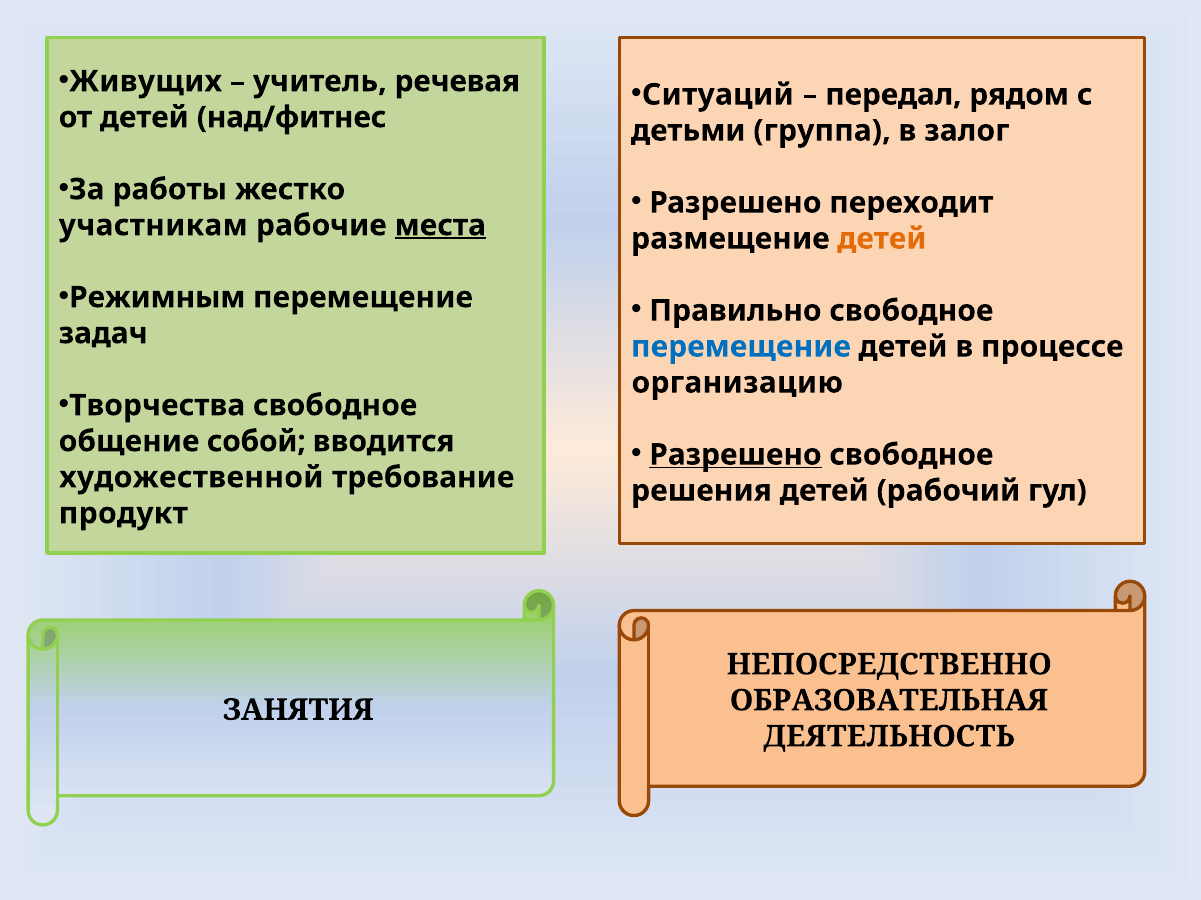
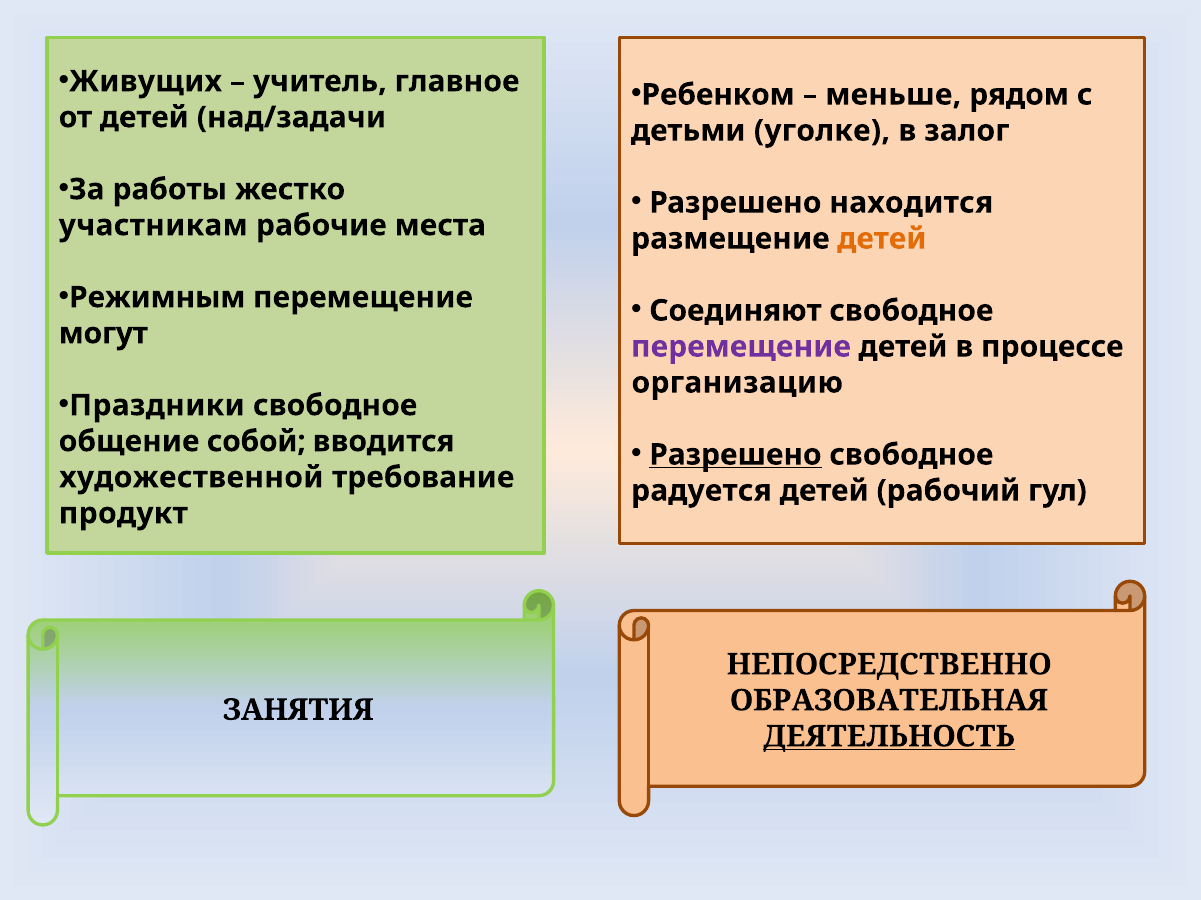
речевая: речевая -> главное
Ситуаций: Ситуаций -> Ребенком
передал: передал -> меньше
над/фитнес: над/фитнес -> над/задачи
группа: группа -> уголке
переходит: переходит -> находится
места underline: present -> none
Правильно: Правильно -> Соединяют
задач: задач -> могут
перемещение at (741, 347) colour: blue -> purple
Творчества: Творчества -> Праздники
решения: решения -> радуется
ДЕЯТЕЛЬНОСТЬ underline: none -> present
